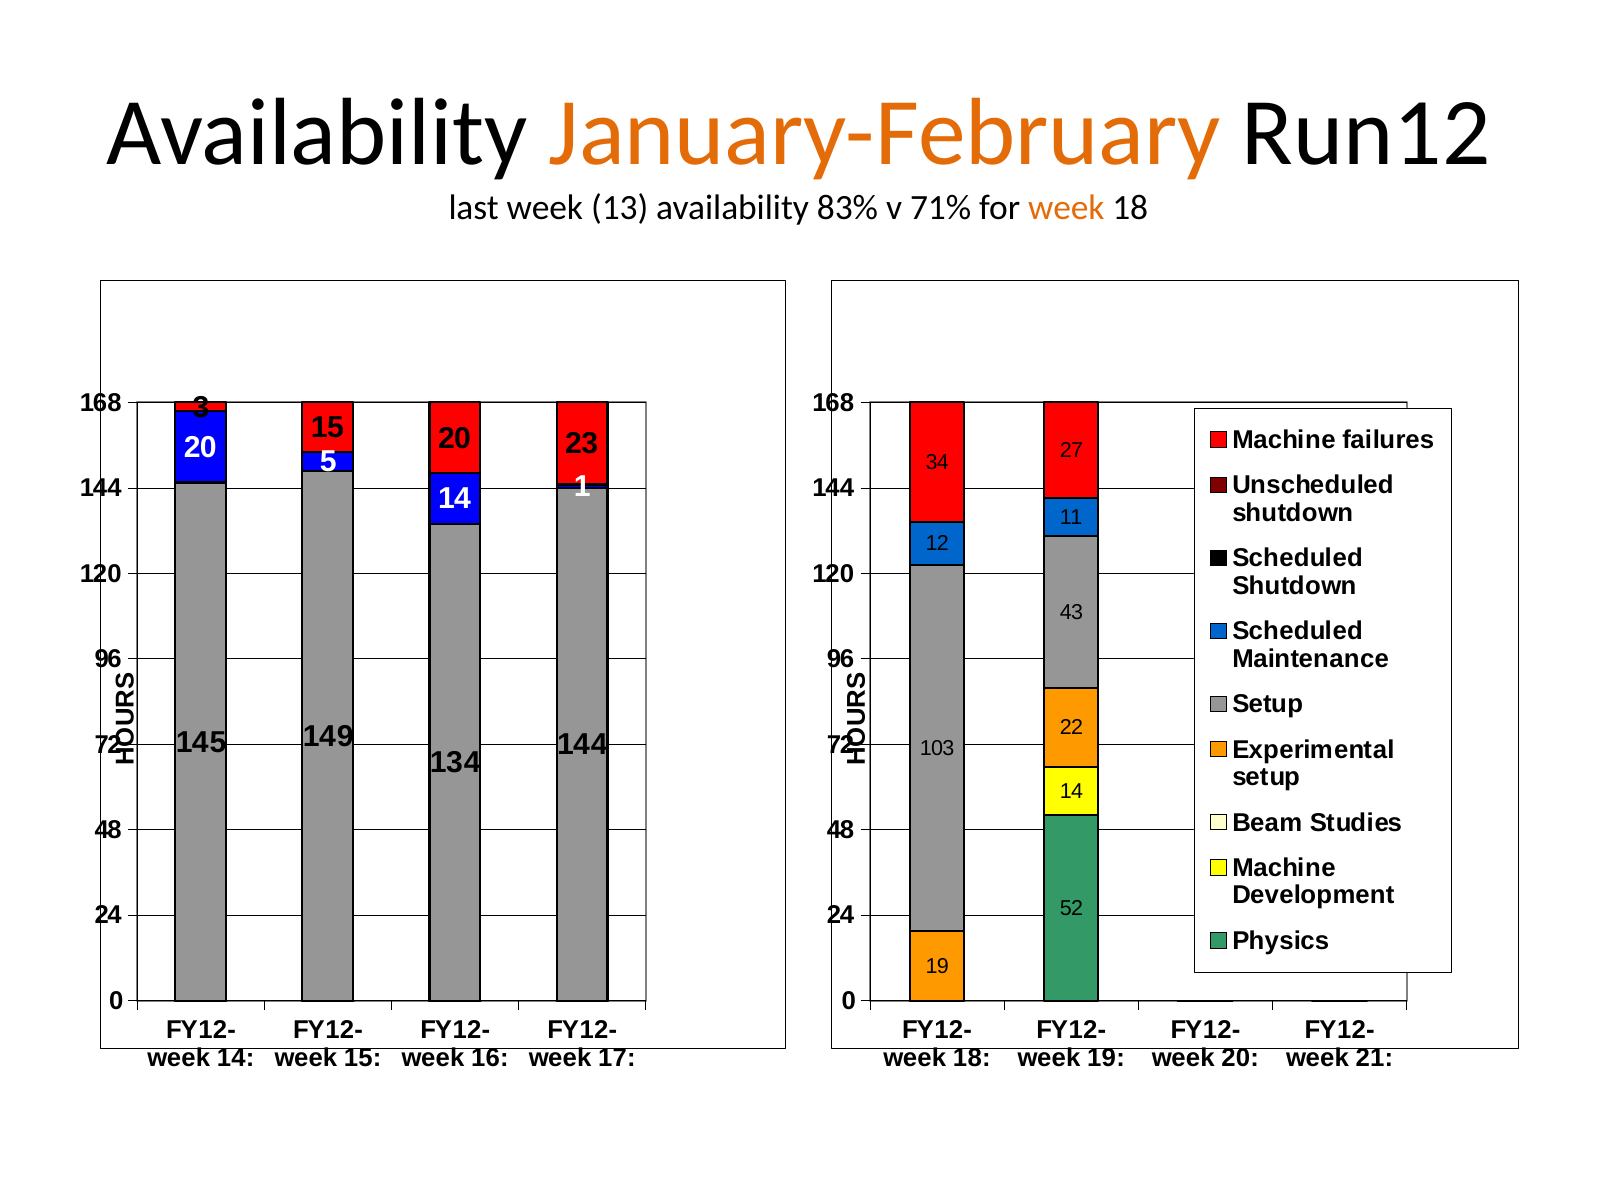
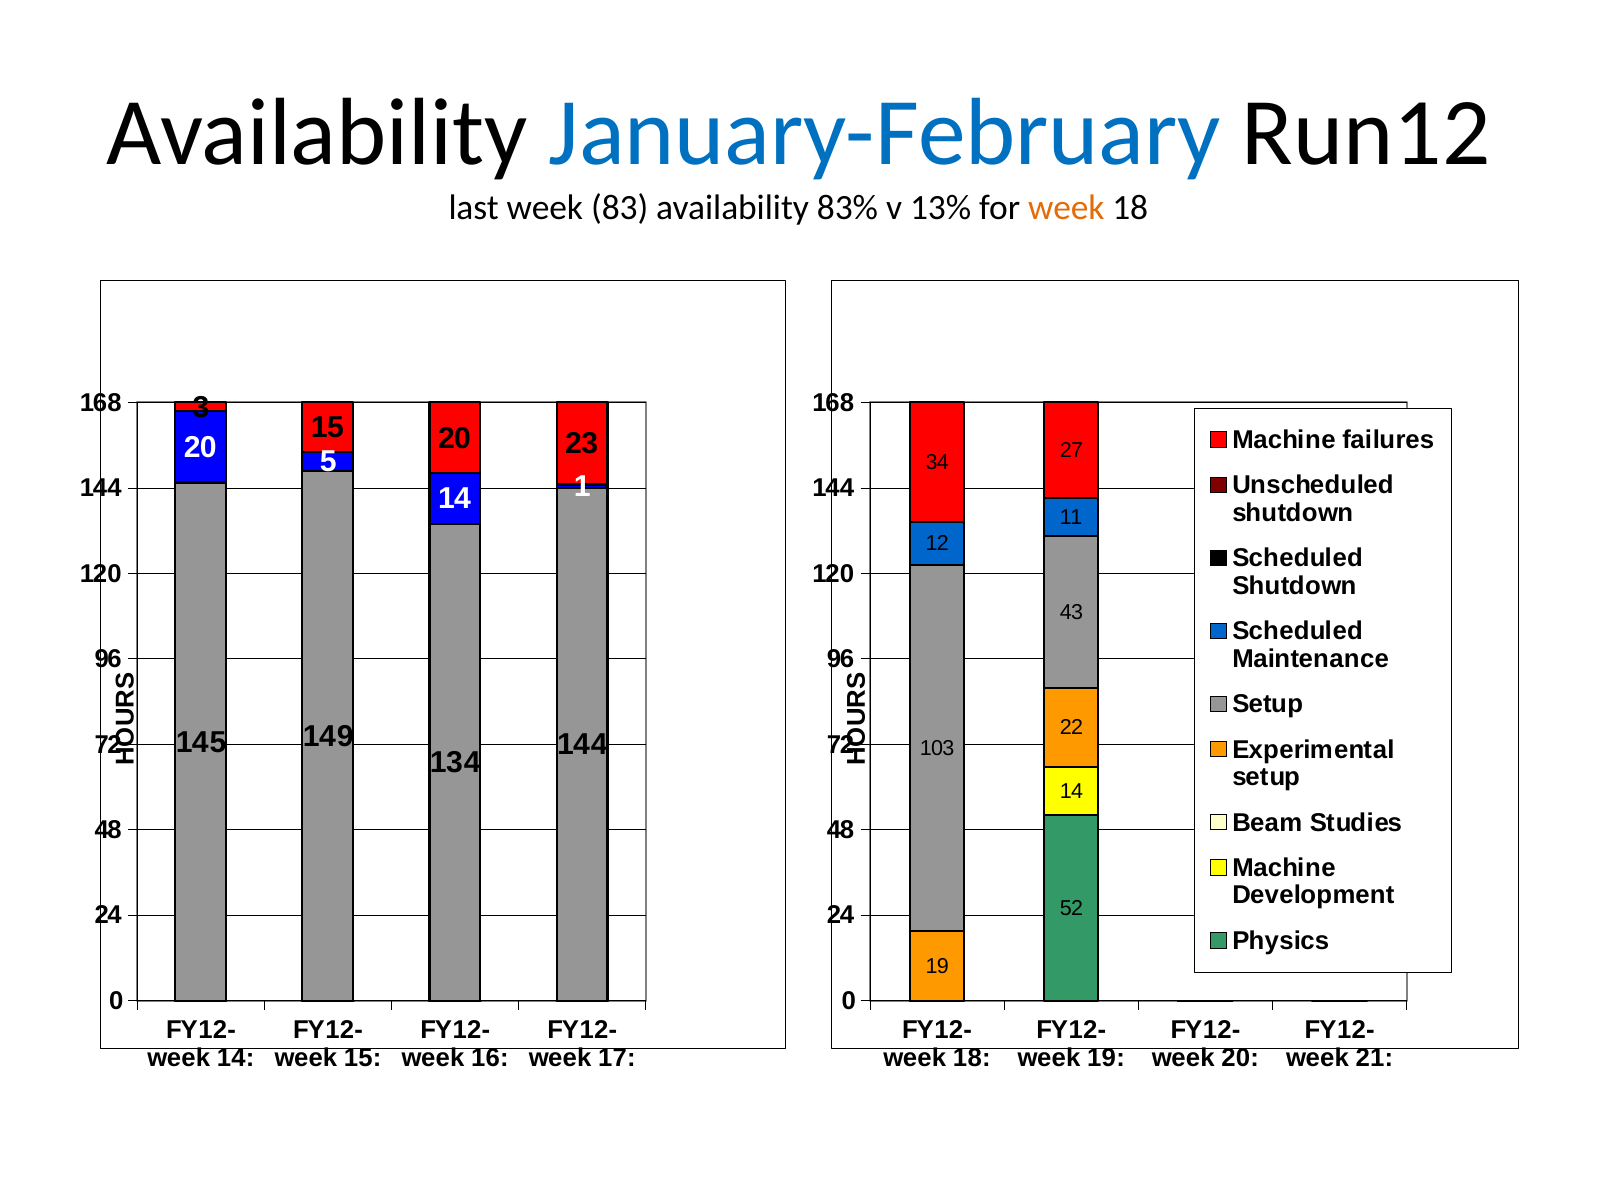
January-February colour: orange -> blue
13: 13 -> 83
71%: 71% -> 13%
